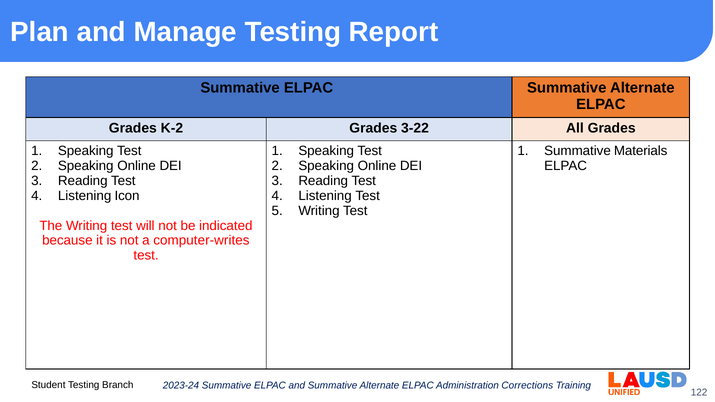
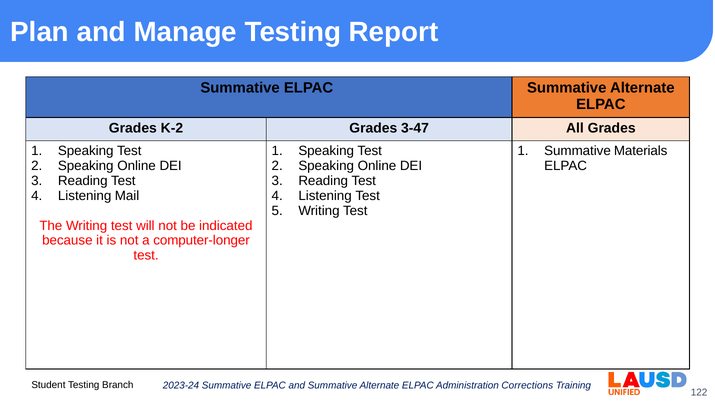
3-22: 3-22 -> 3-47
Icon: Icon -> Mail
computer-writes: computer-writes -> computer-longer
